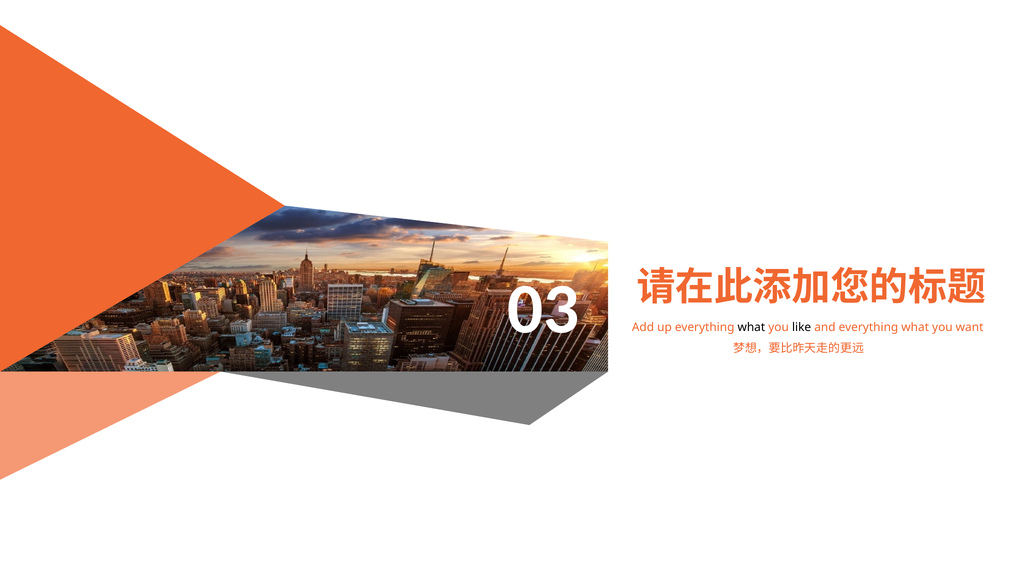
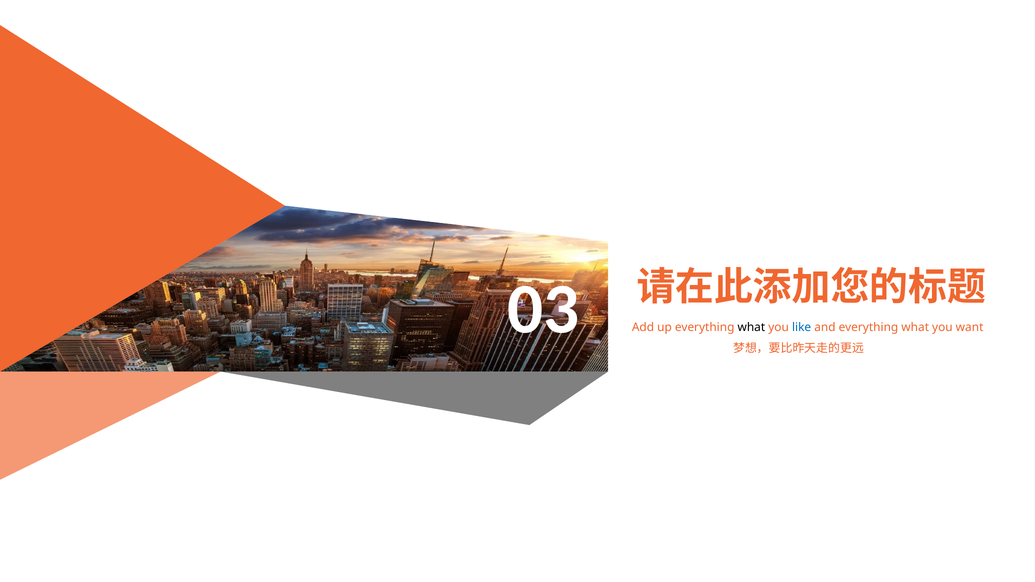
like colour: black -> blue
